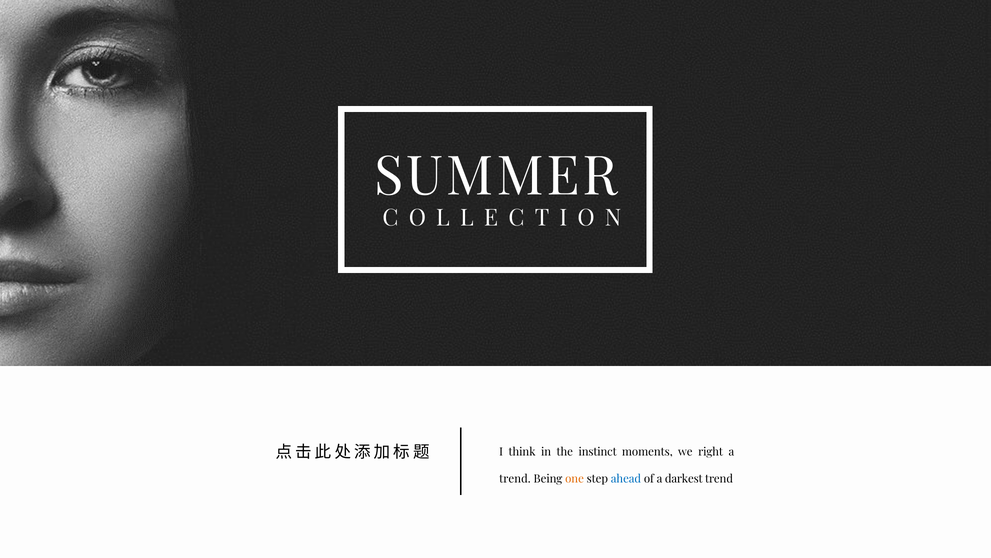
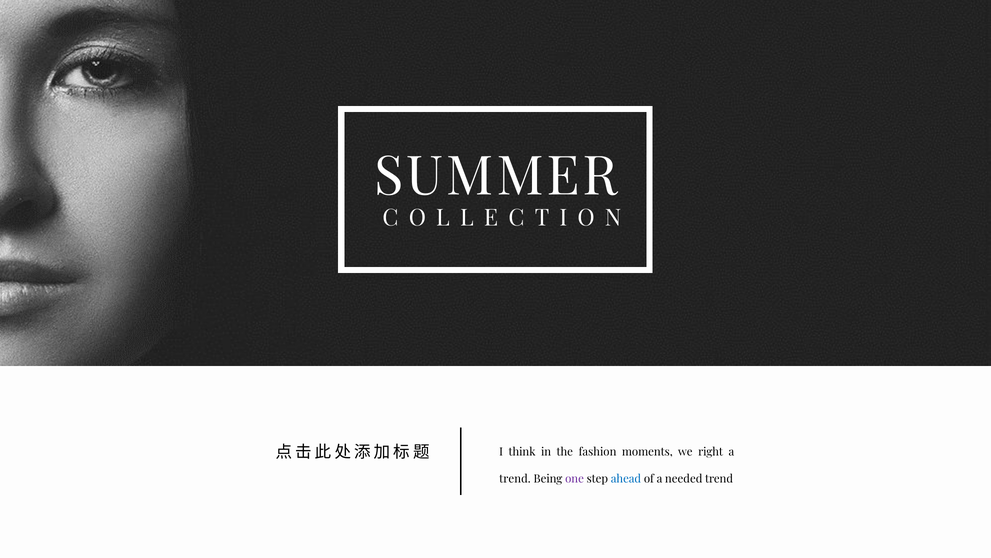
instinct: instinct -> fashion
one colour: orange -> purple
darkest: darkest -> needed
